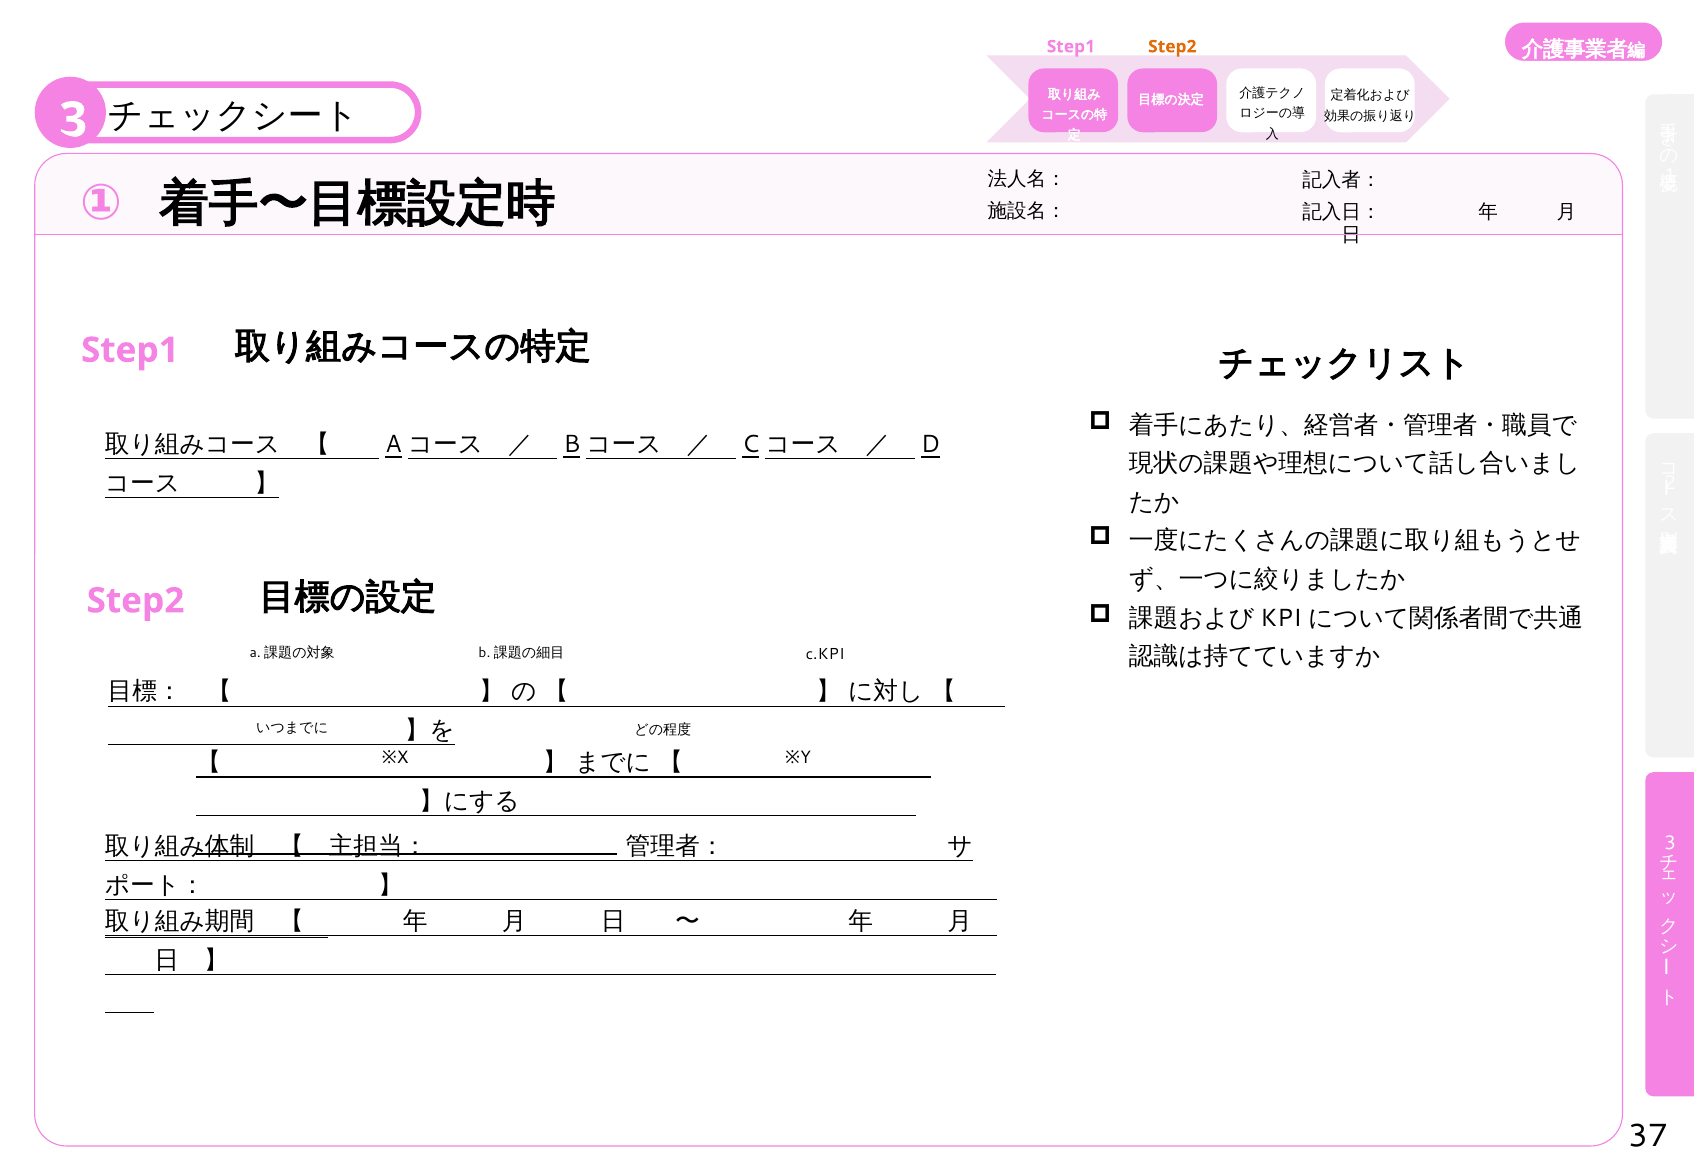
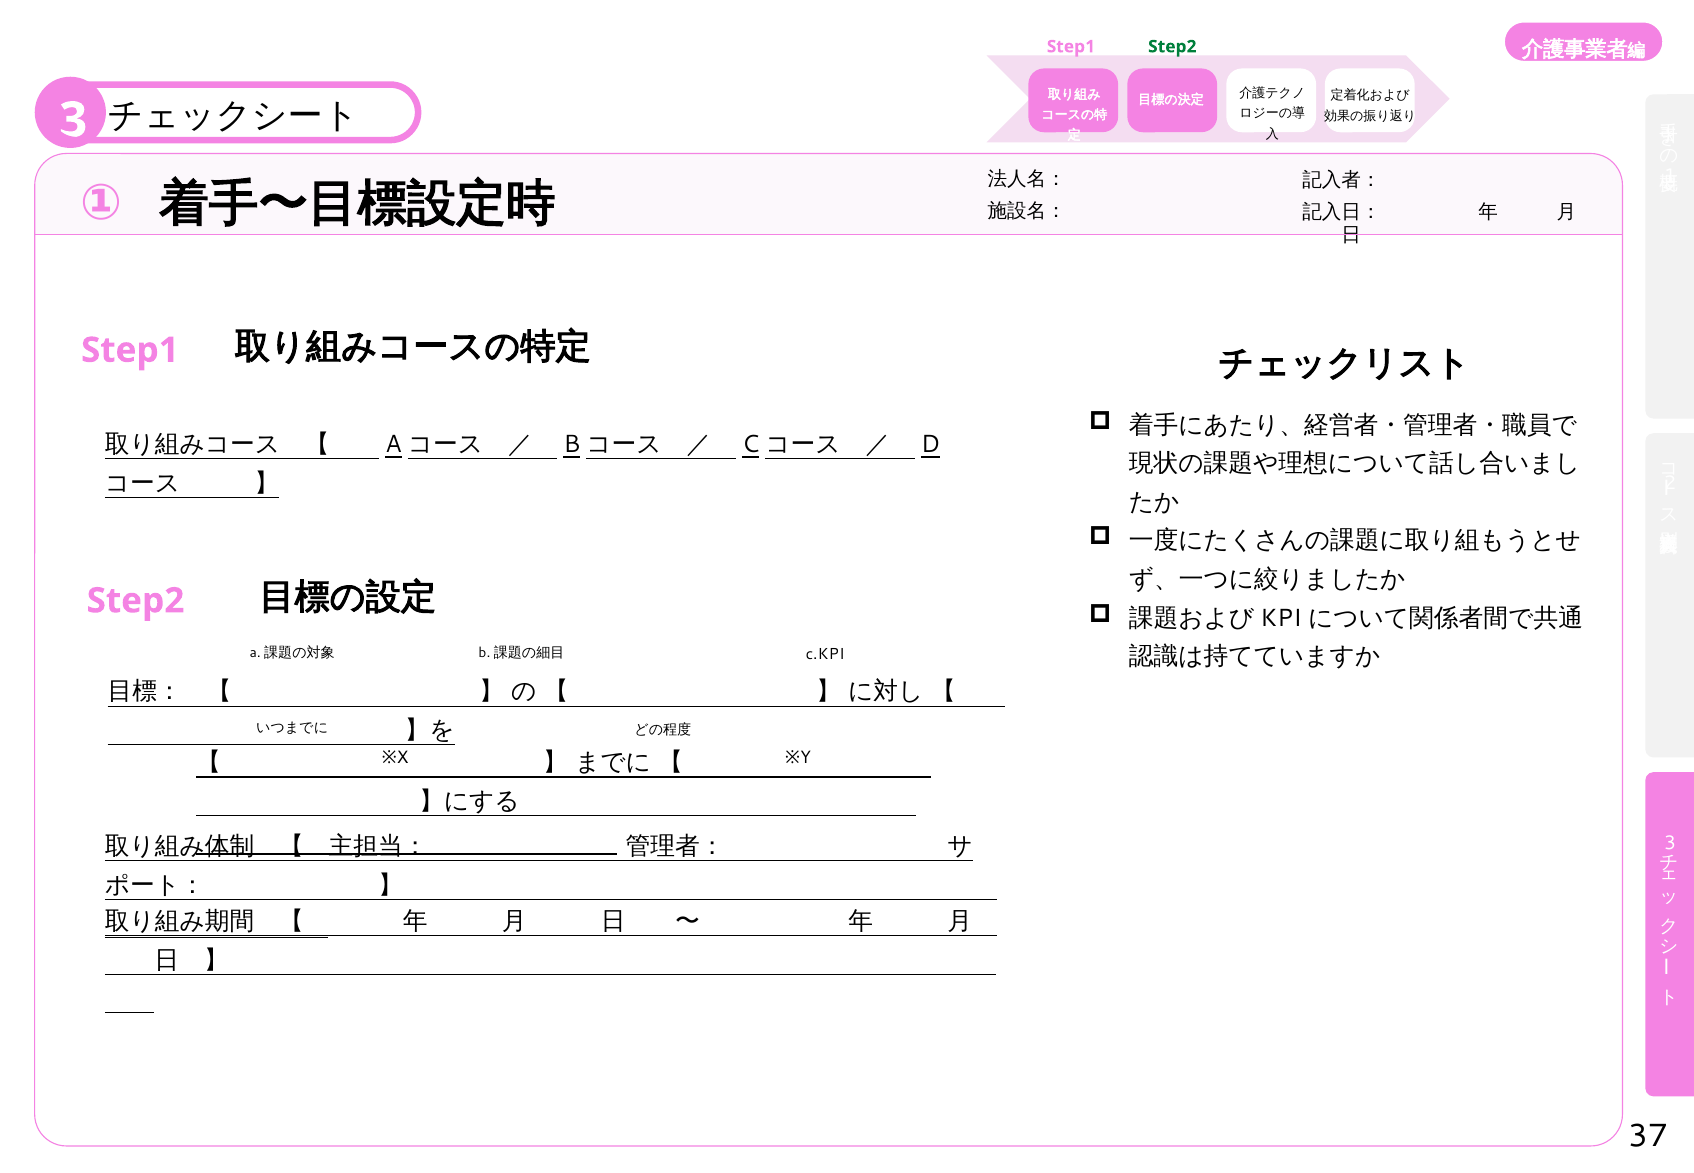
Step2 at (1172, 47) colour: orange -> green
